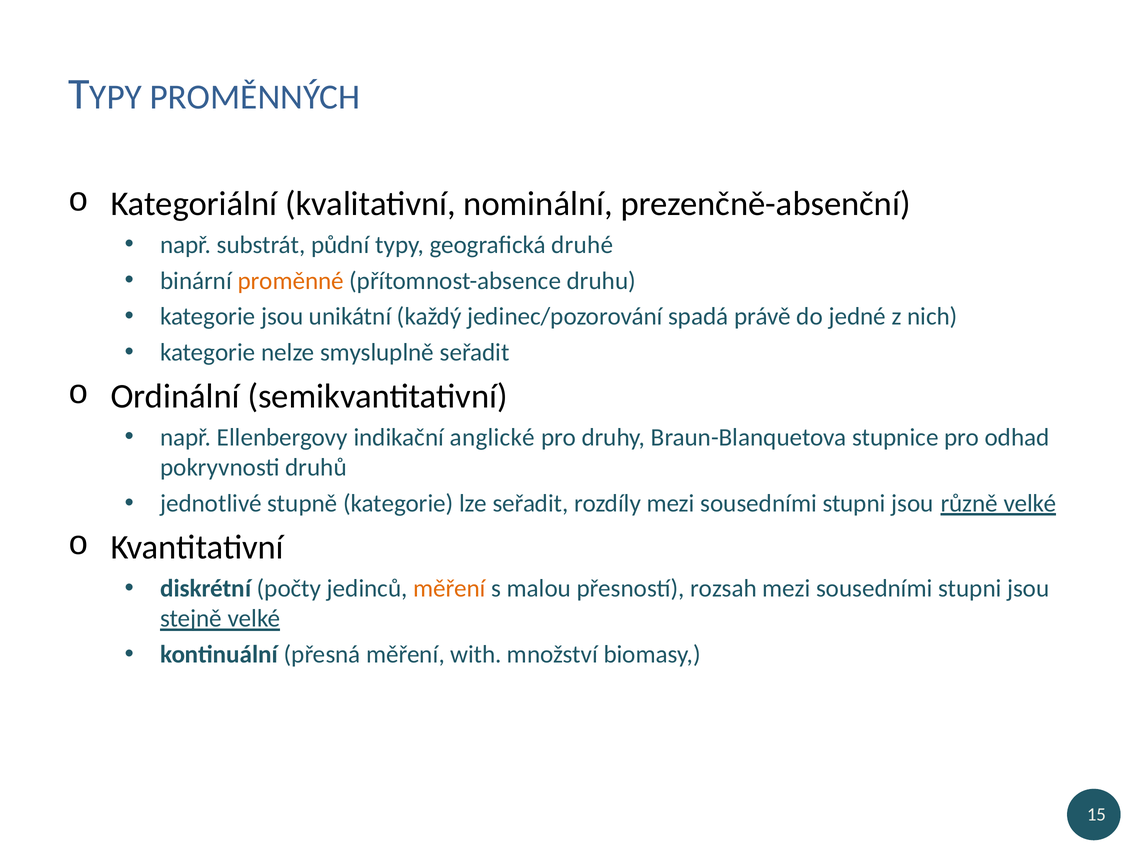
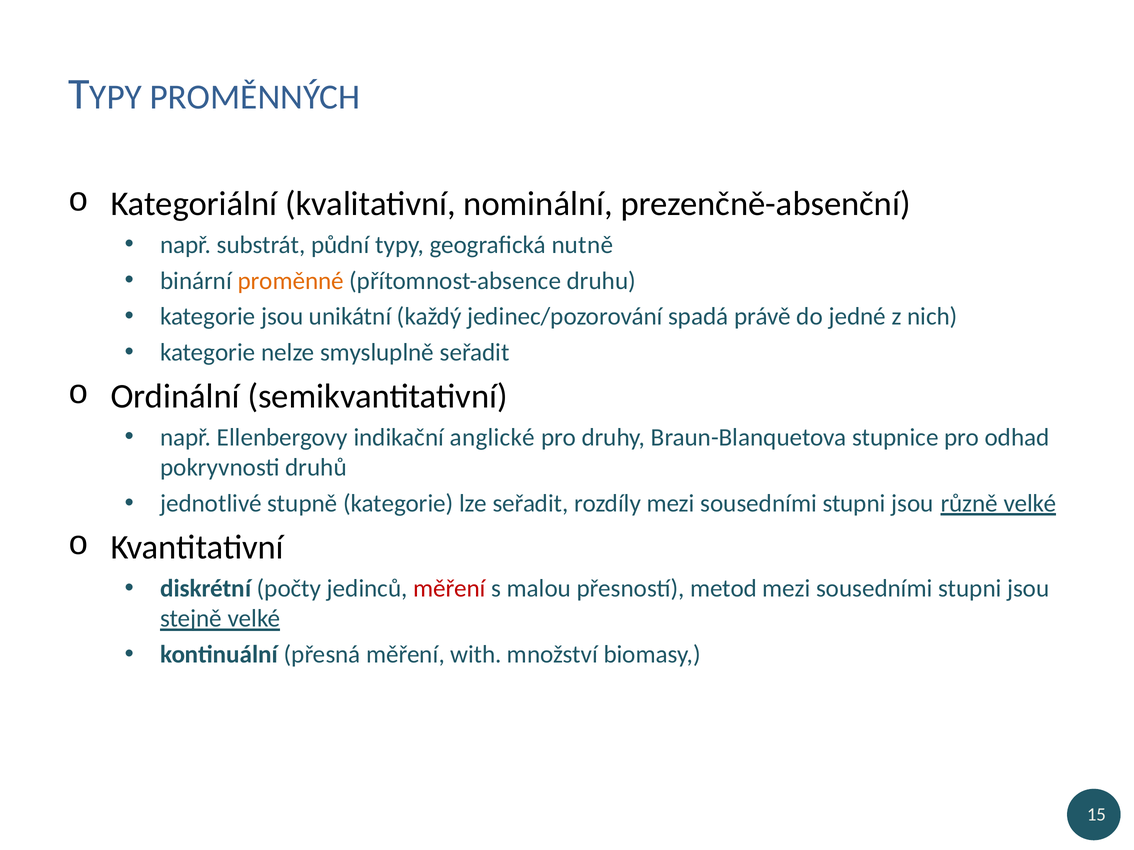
druhé: druhé -> nutně
měření at (450, 589) colour: orange -> red
rozsah: rozsah -> metod
